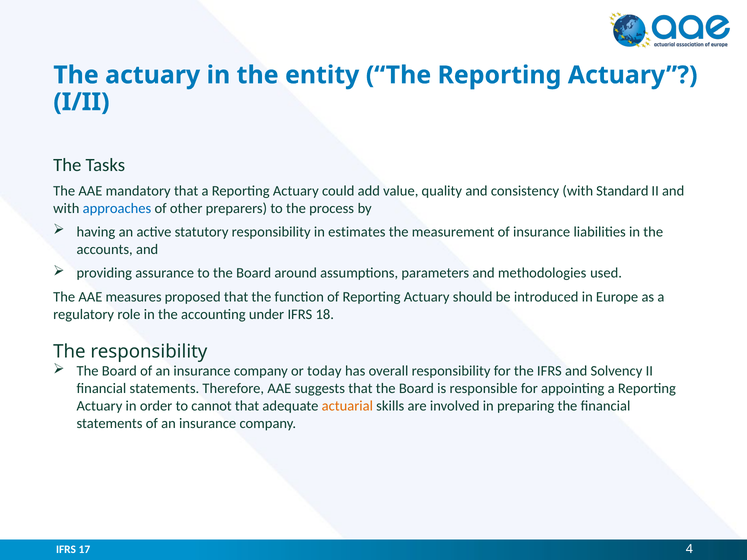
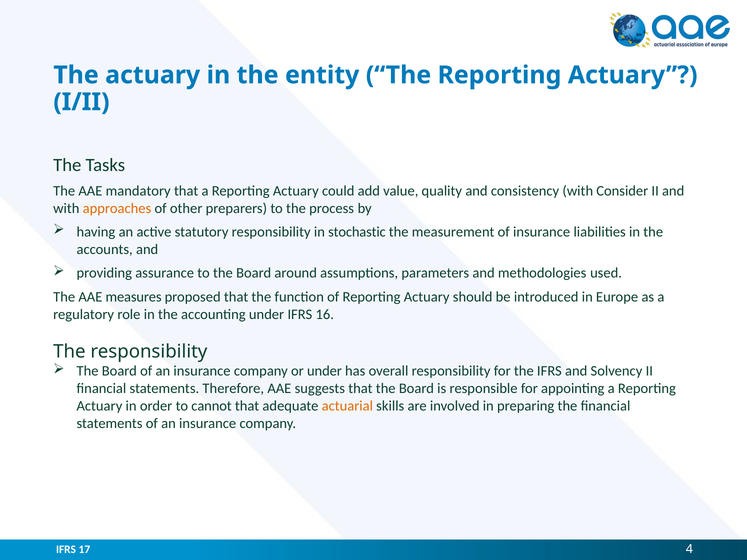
Standard: Standard -> Consider
approaches colour: blue -> orange
estimates: estimates -> stochastic
18: 18 -> 16
or today: today -> under
